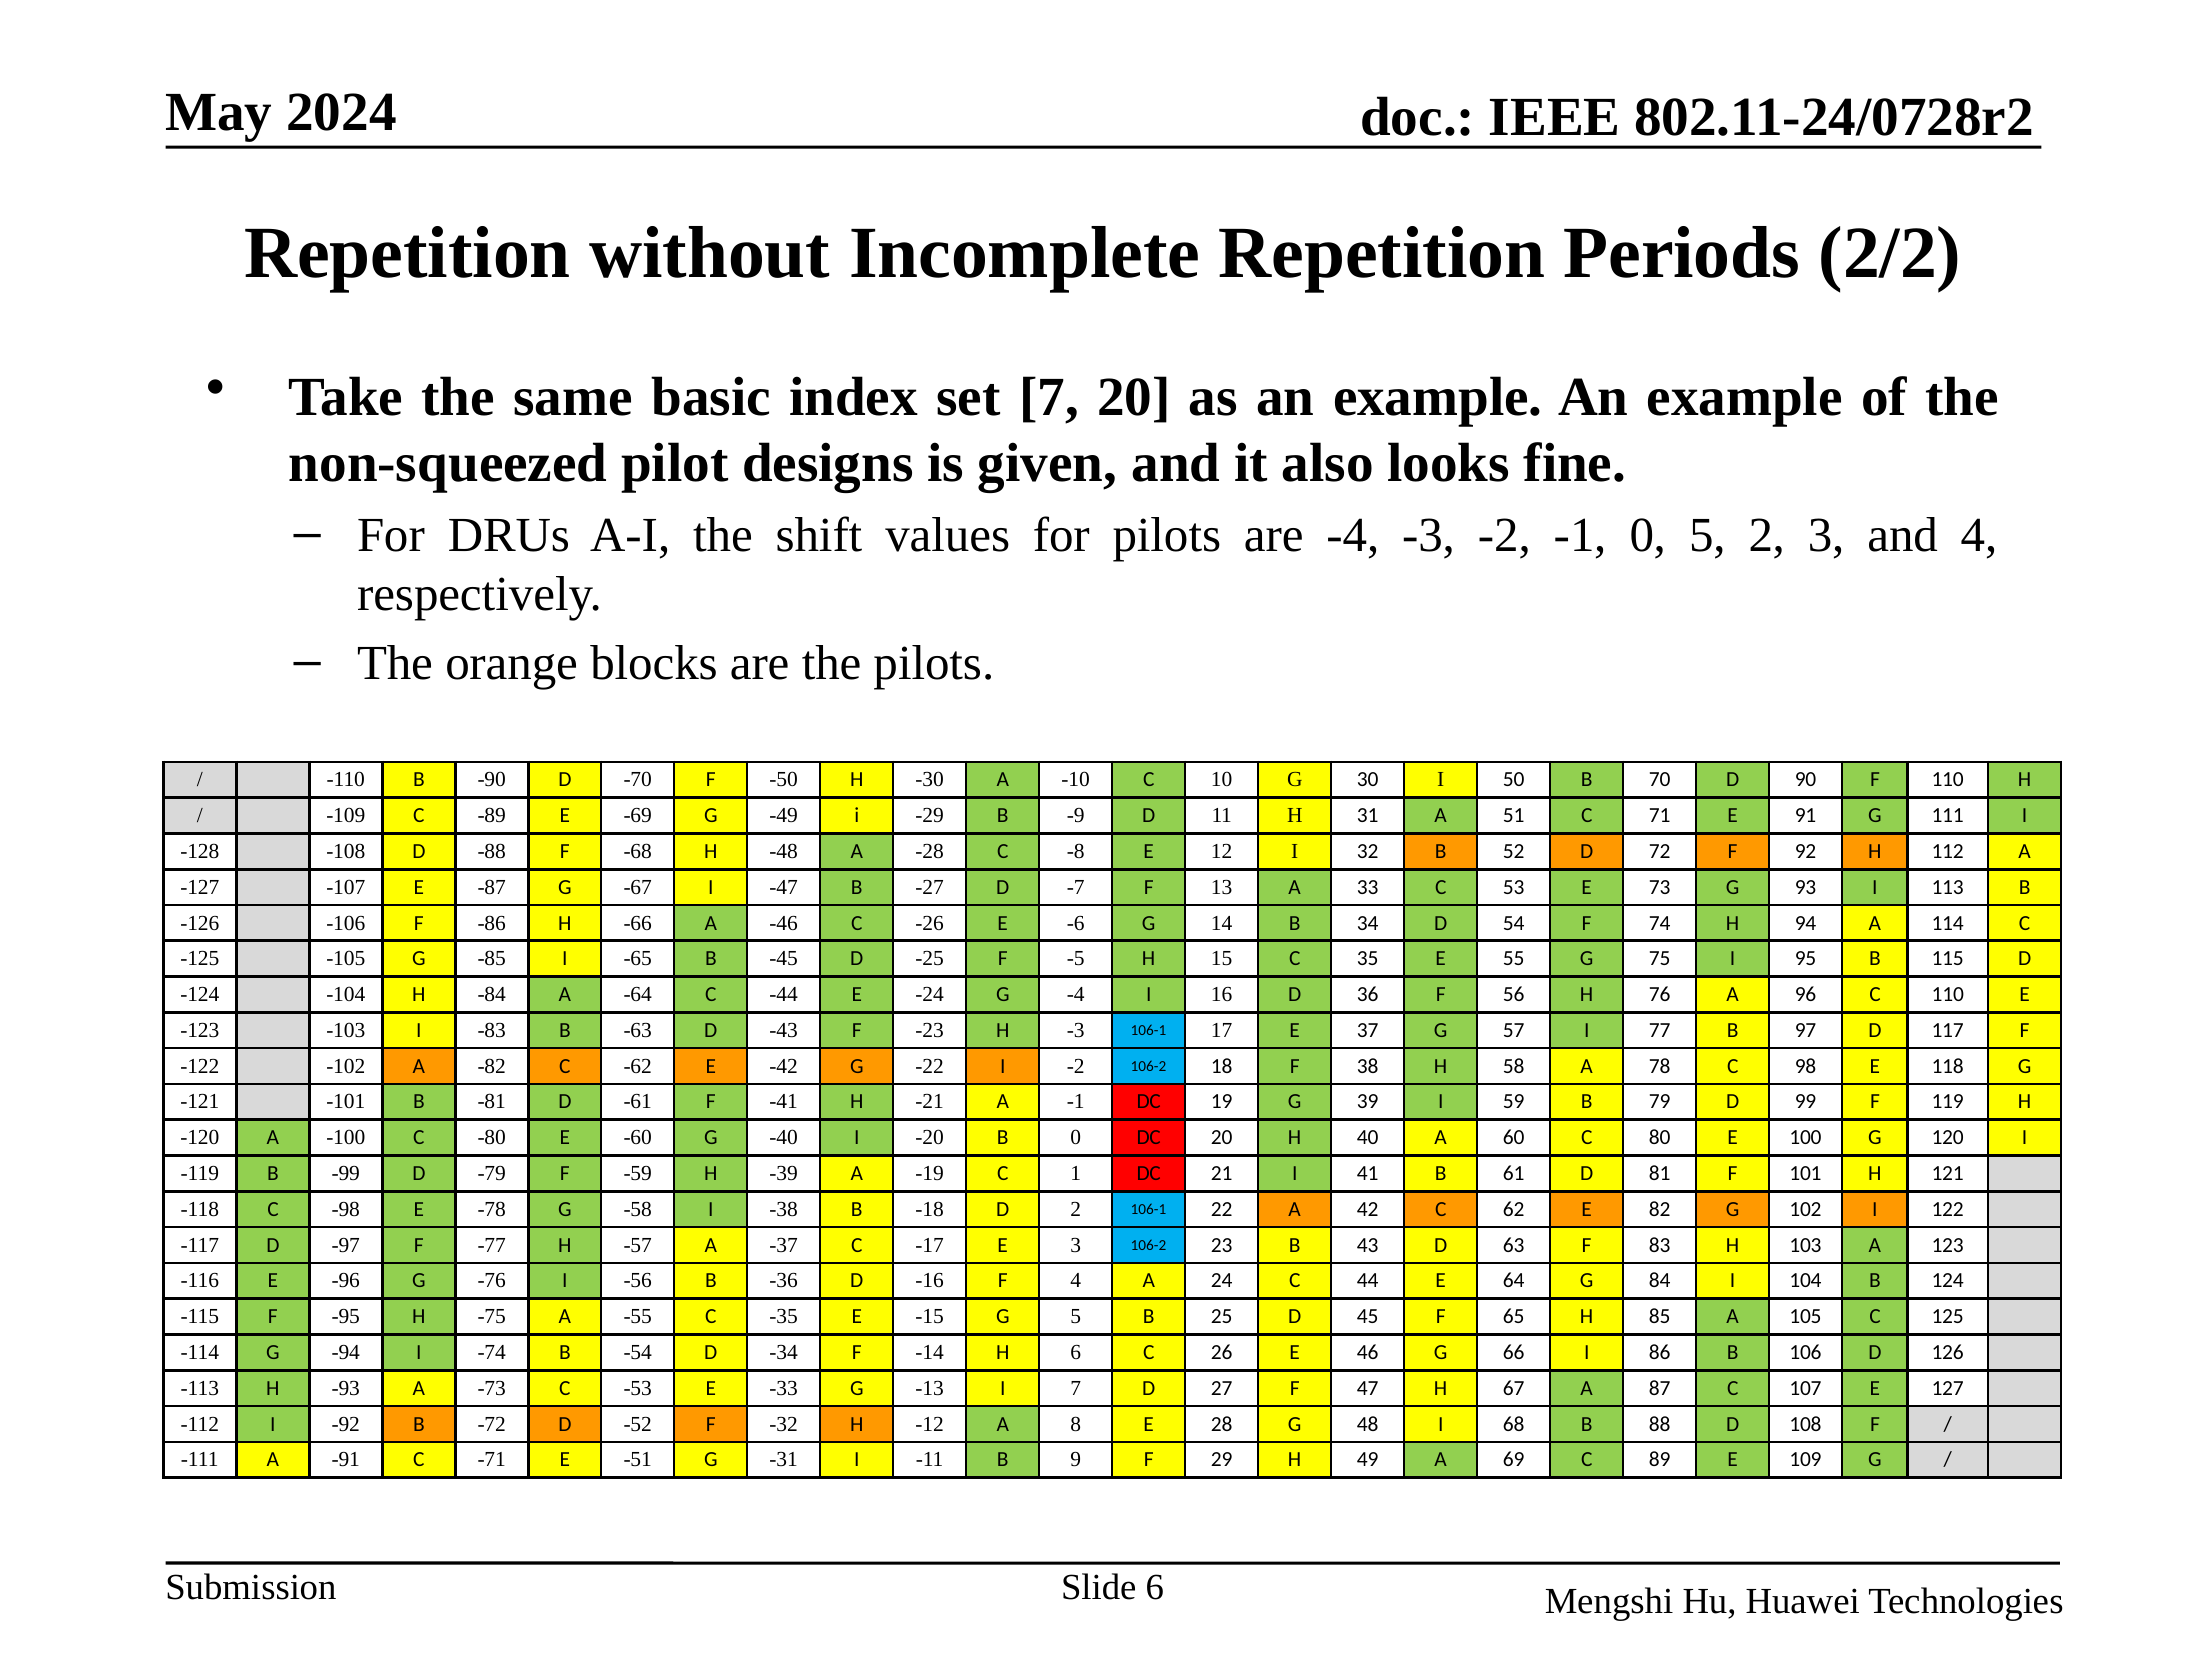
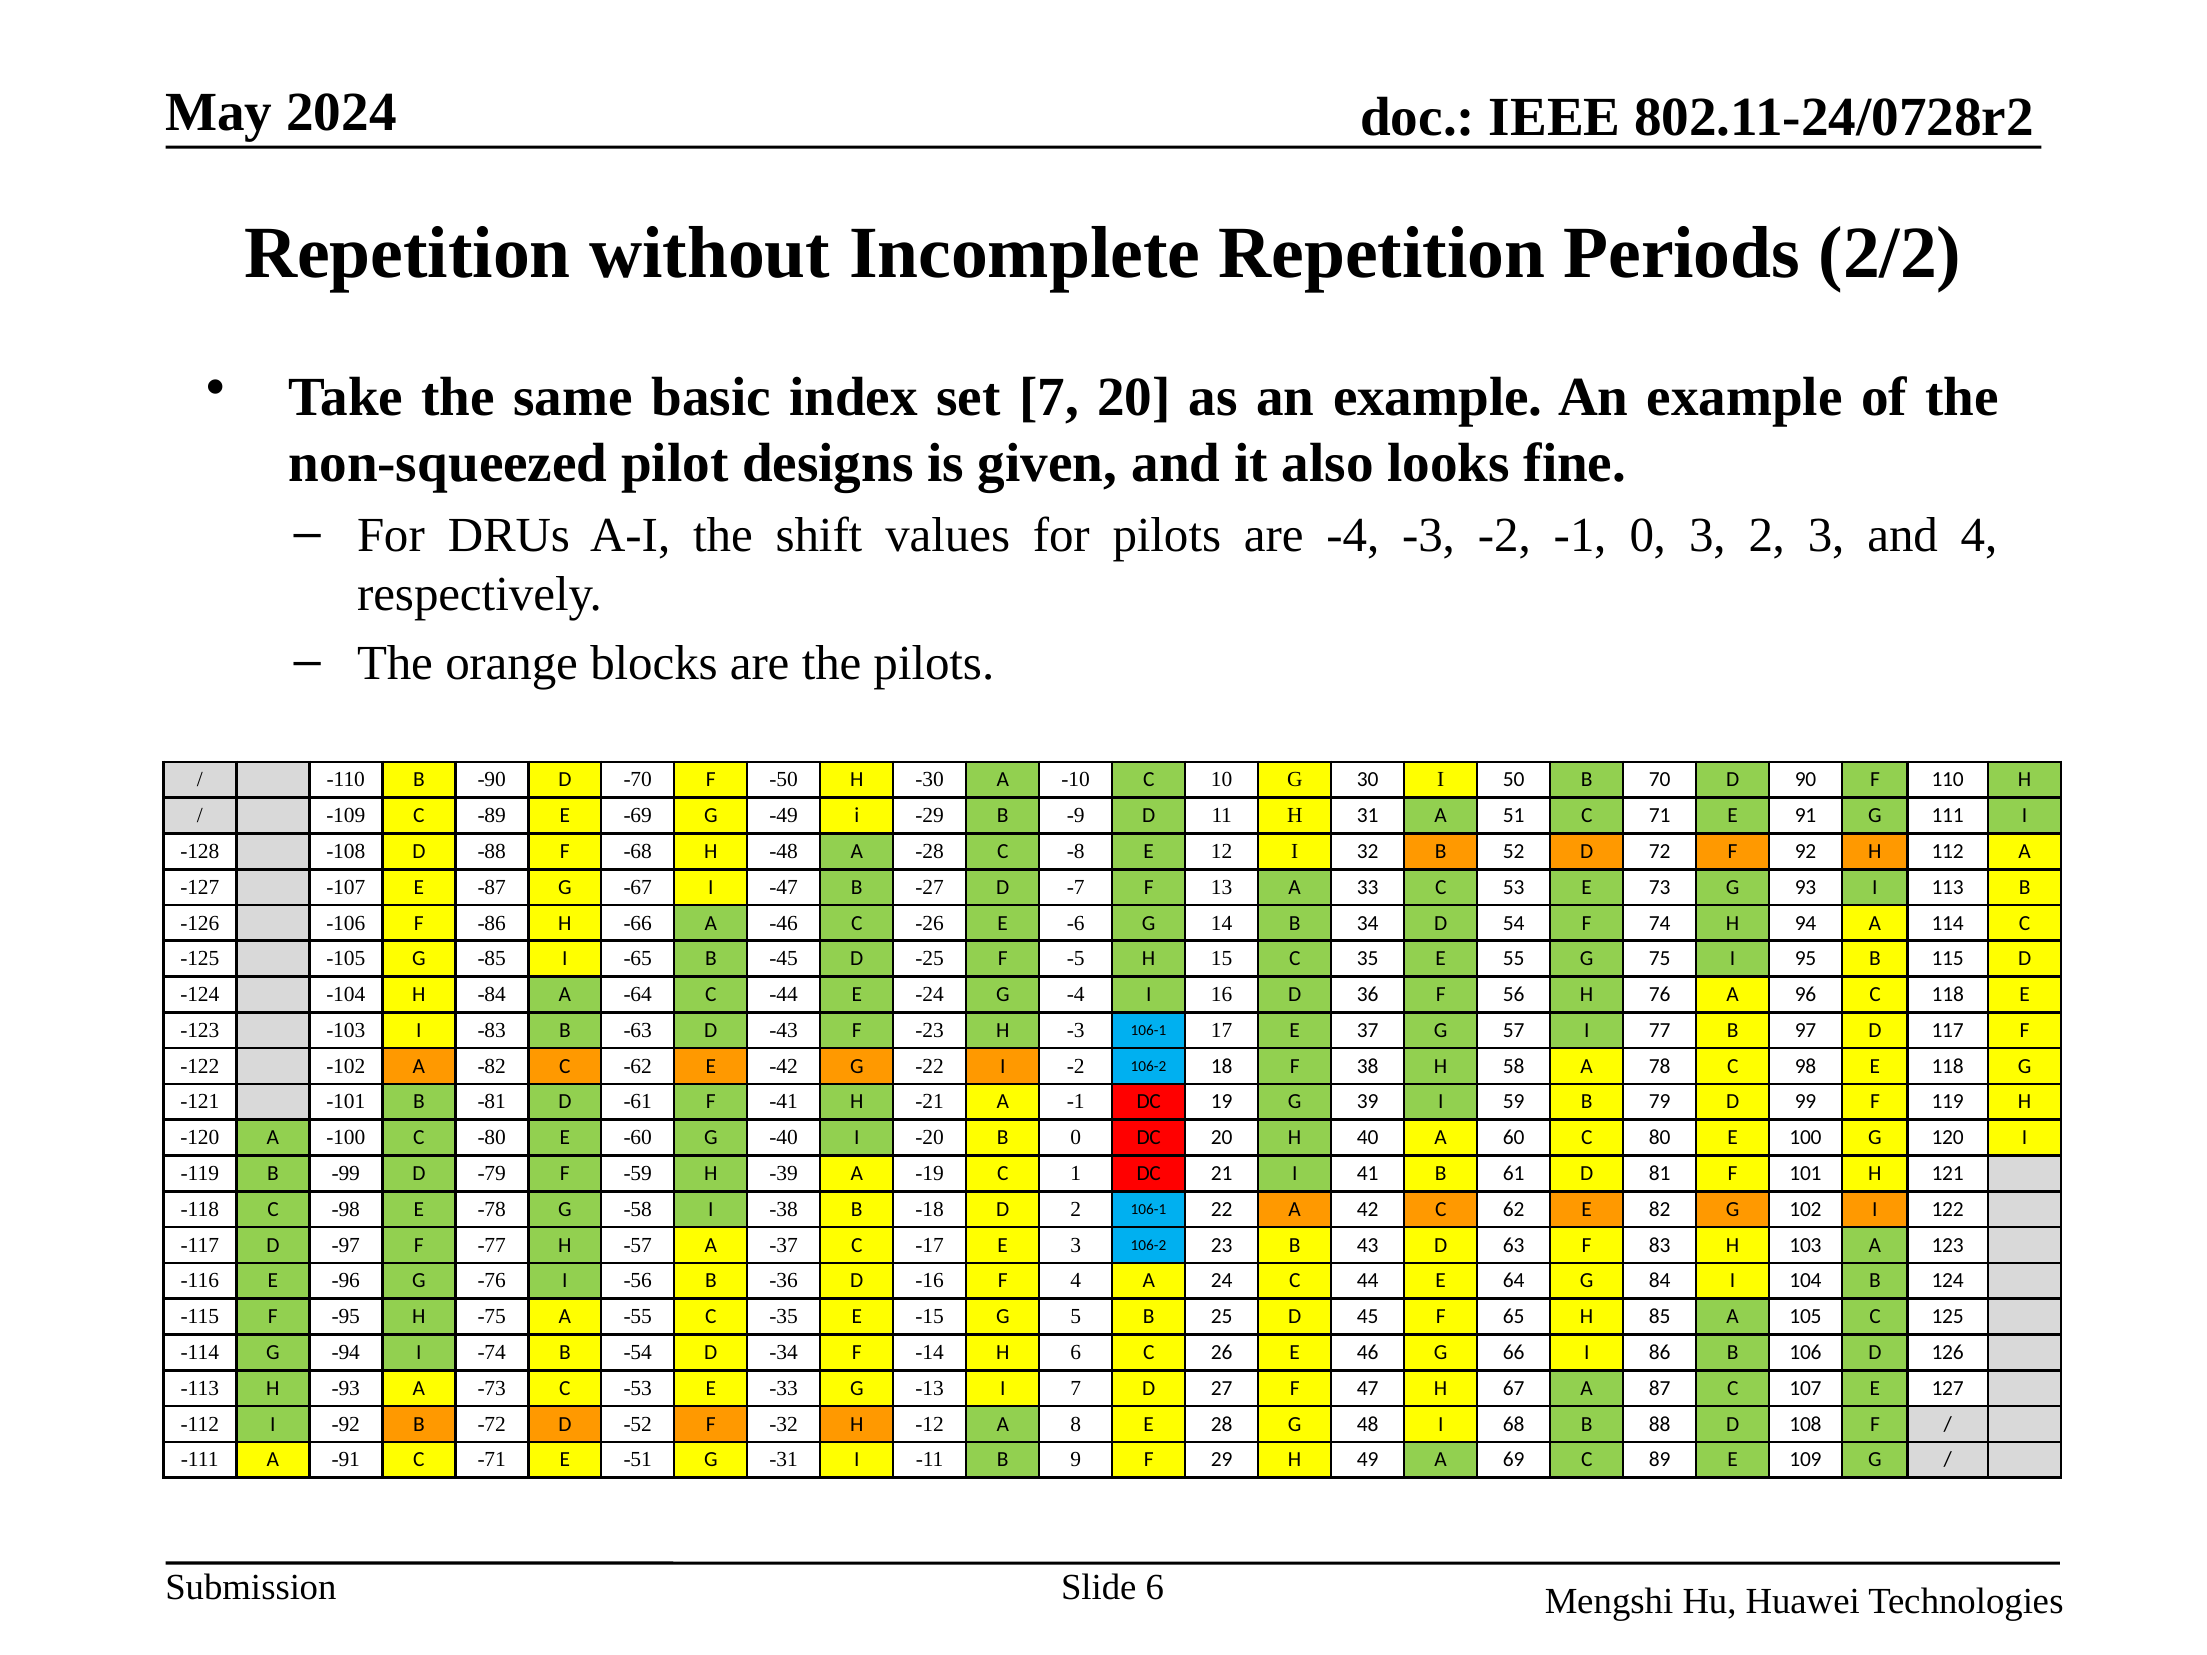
0 5: 5 -> 3
C 110: 110 -> 118
